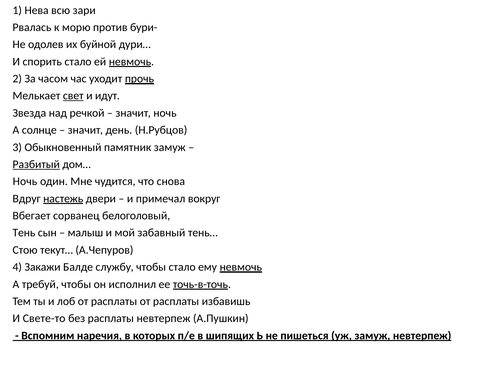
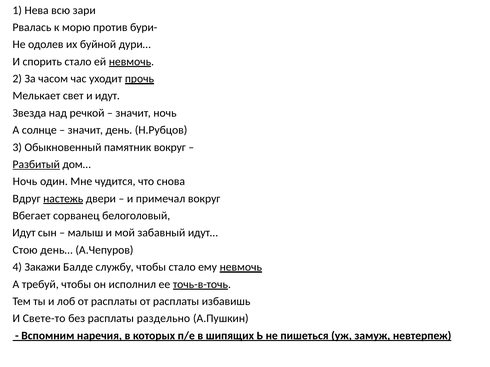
свет underline: present -> none
памятник замуж: замуж -> вокруг
Тень at (24, 233): Тень -> Идут
тень…: тень… -> идут…
текут…: текут… -> день…
расплаты невтерпеж: невтерпеж -> раздельно
